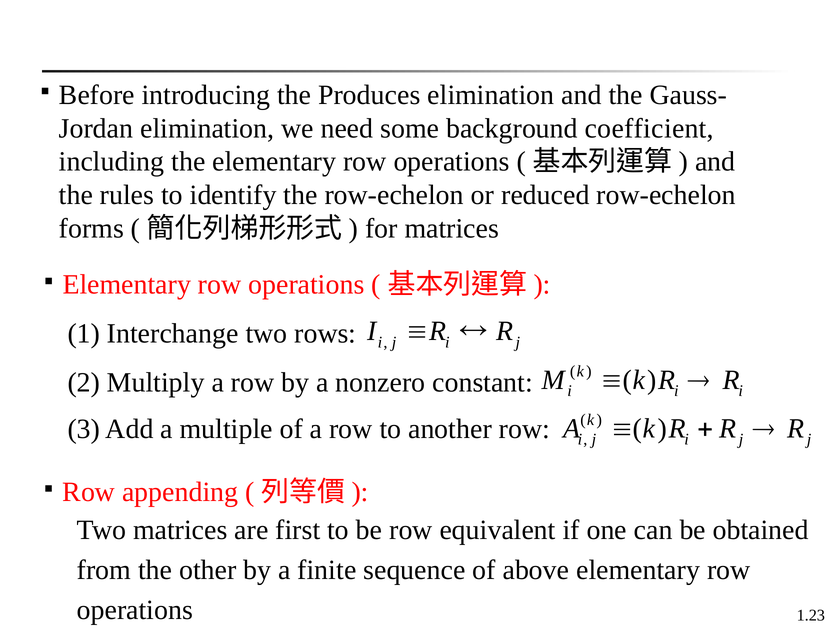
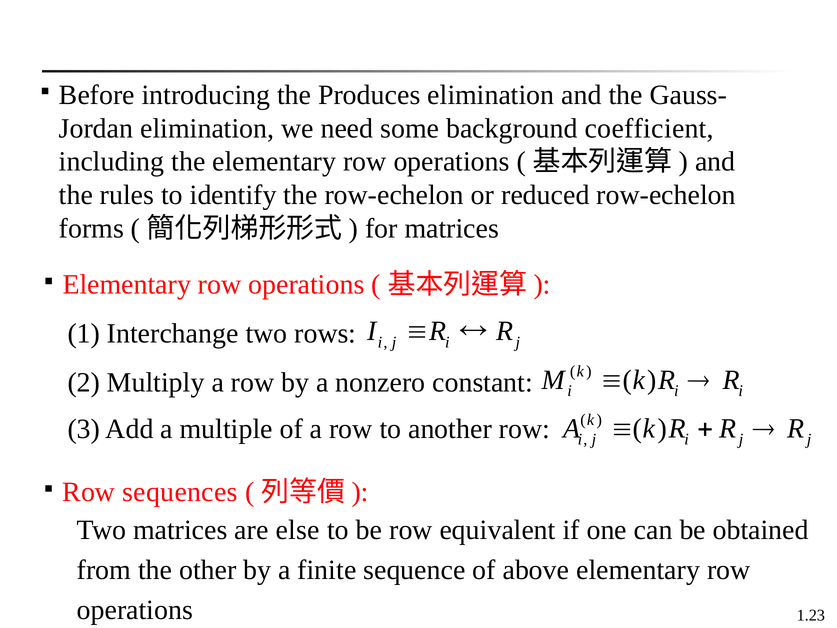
appending: appending -> sequences
first: first -> else
